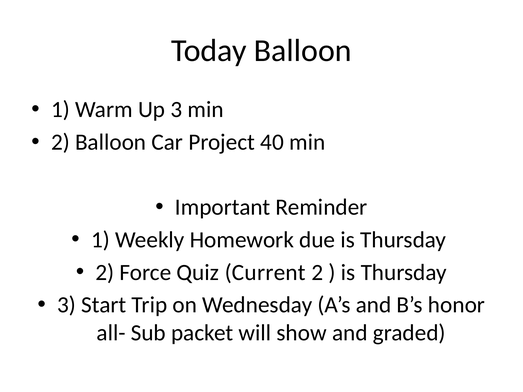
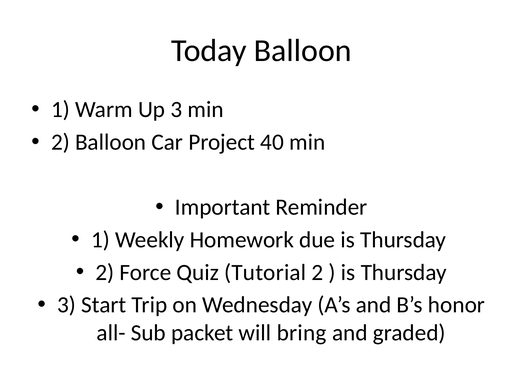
Current: Current -> Tutorial
show: show -> bring
